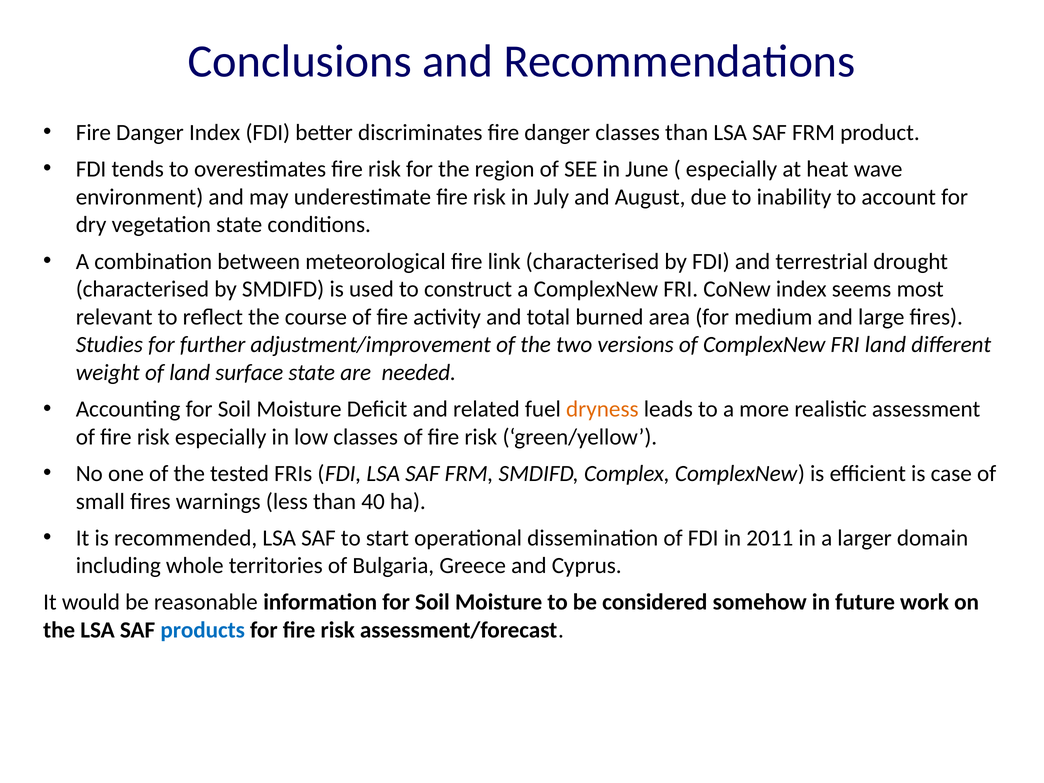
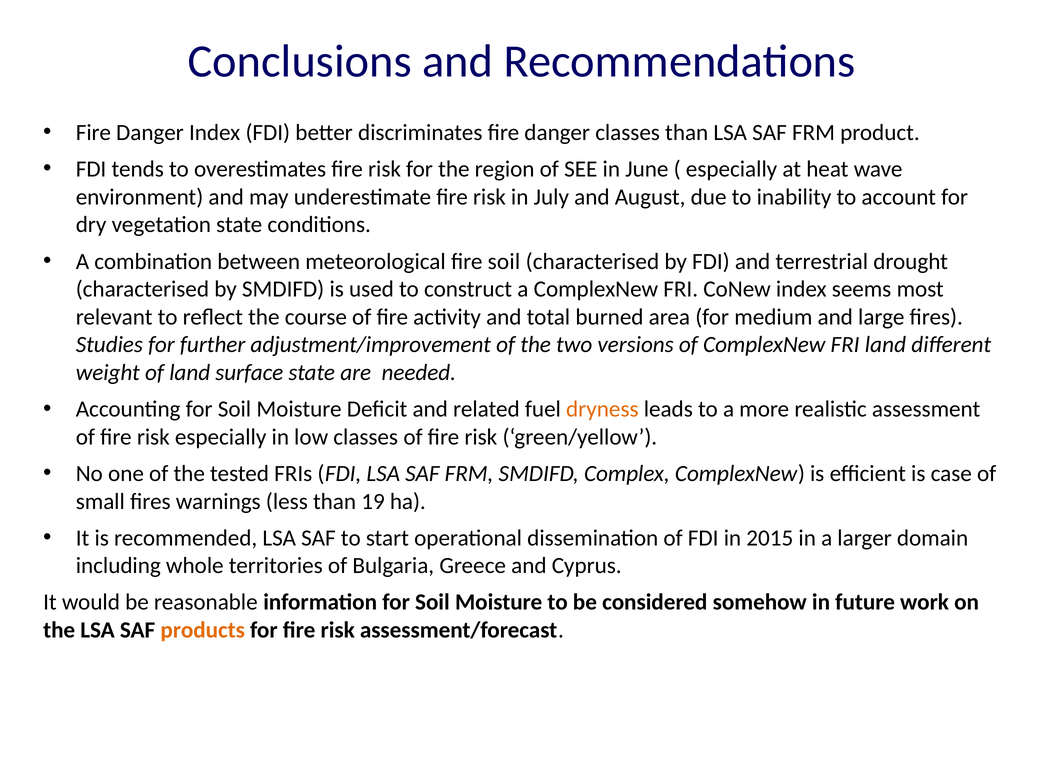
fire link: link -> soil
40: 40 -> 19
2011: 2011 -> 2015
products colour: blue -> orange
